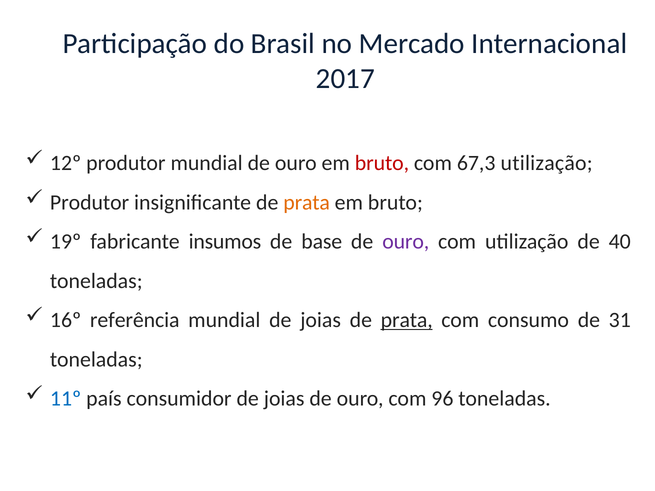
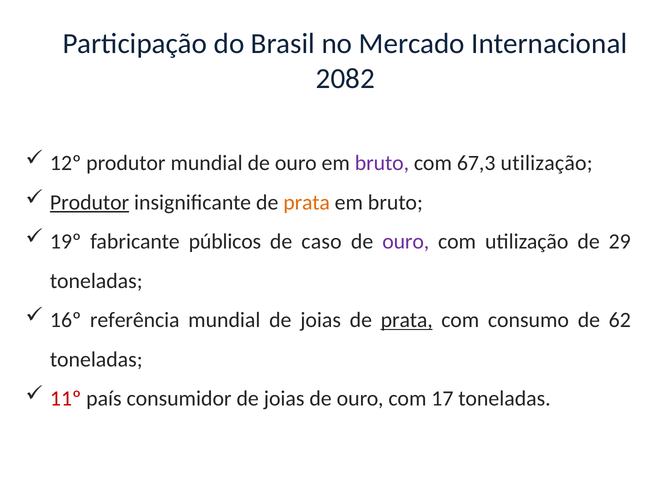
2017: 2017 -> 2082
bruto at (382, 163) colour: red -> purple
Produtor at (90, 202) underline: none -> present
insumos: insumos -> públicos
base: base -> caso
40: 40 -> 29
31: 31 -> 62
11º colour: blue -> red
96: 96 -> 17
